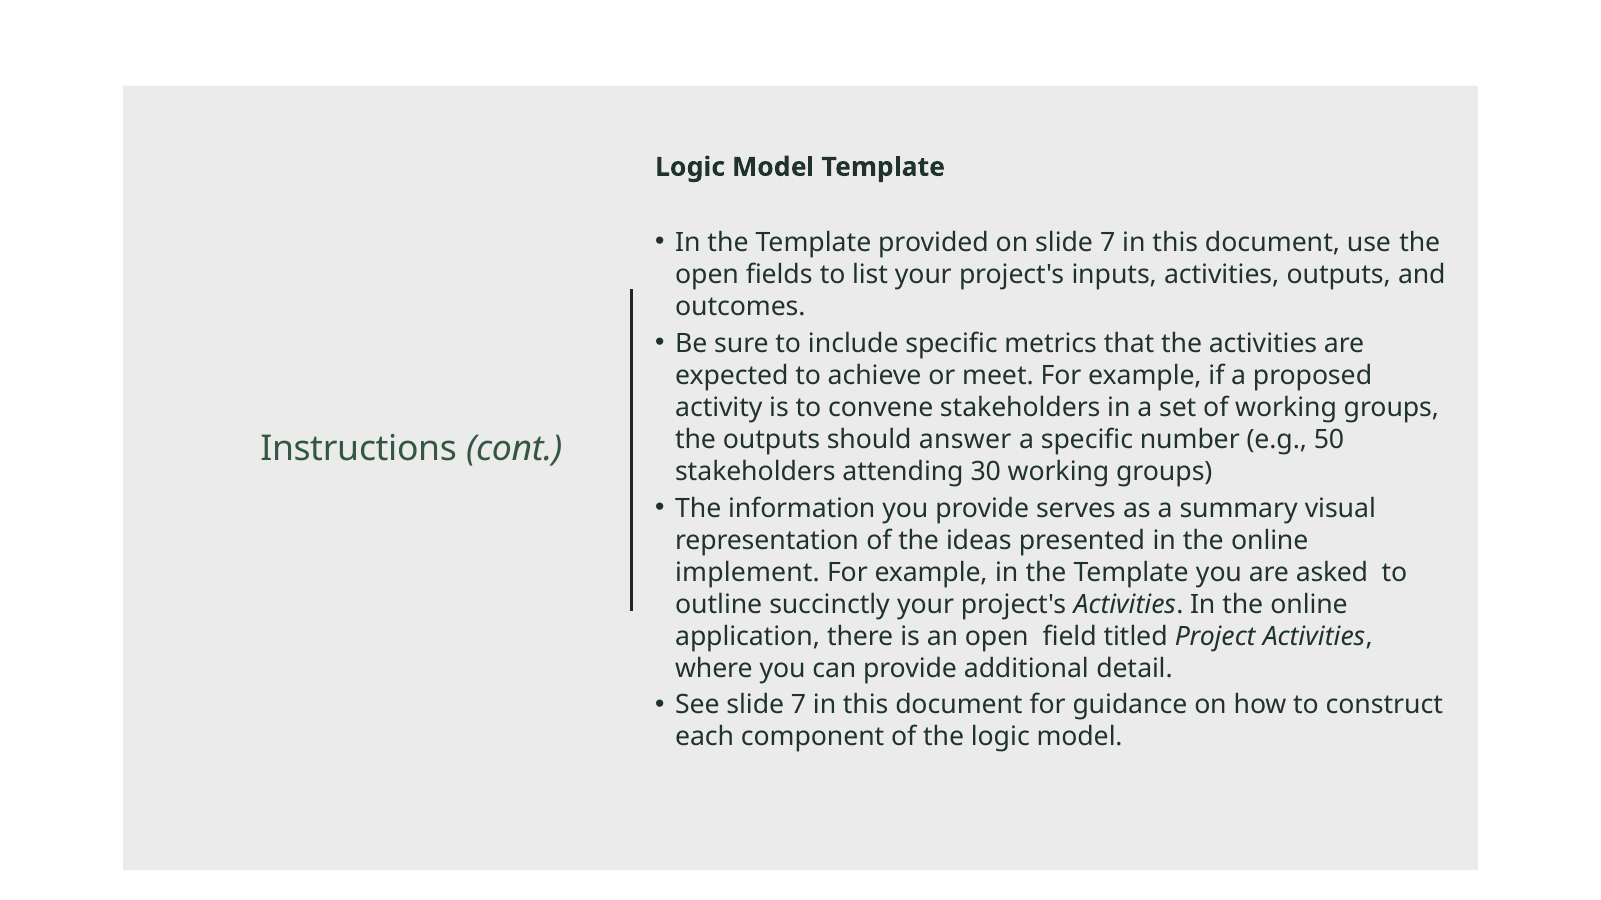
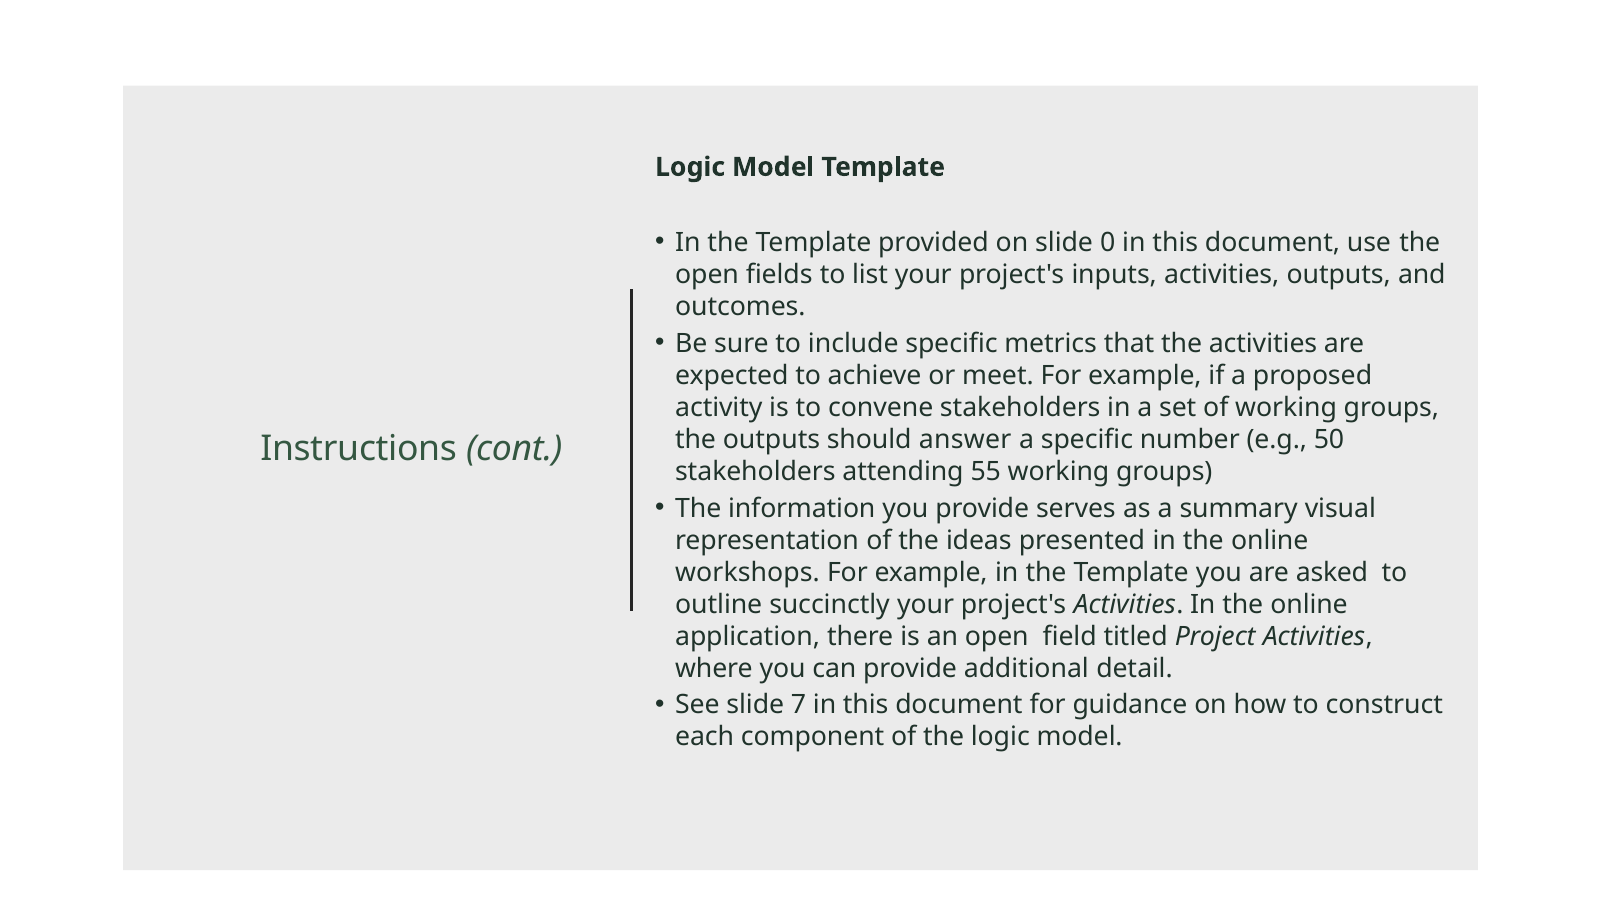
on slide 7: 7 -> 0
30: 30 -> 55
implement: implement -> workshops
